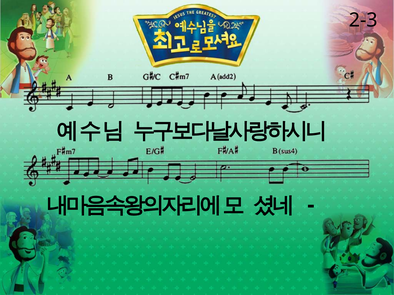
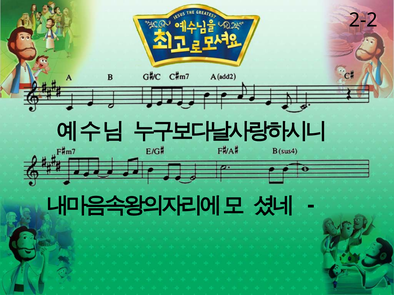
2-3: 2-3 -> 2-2
